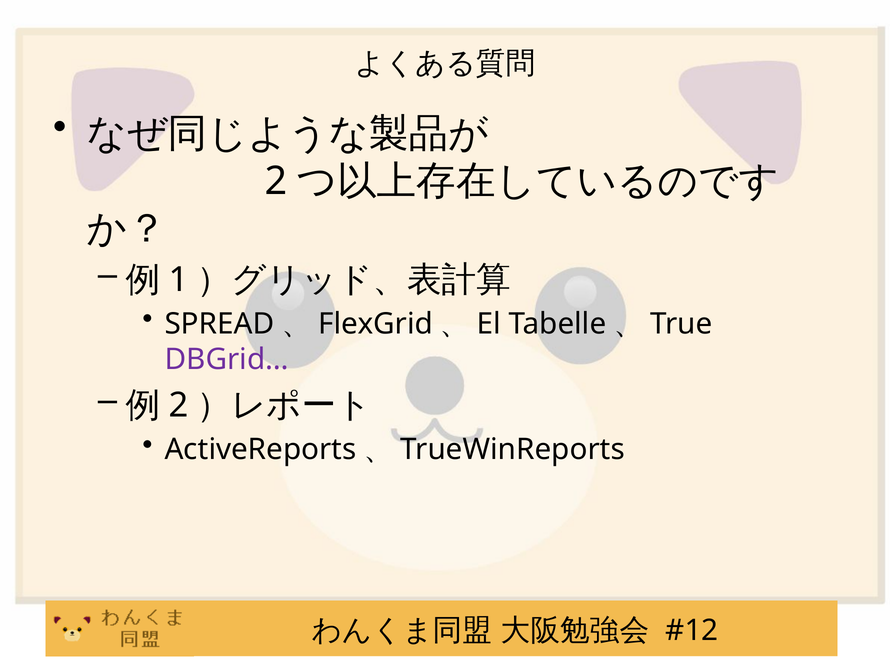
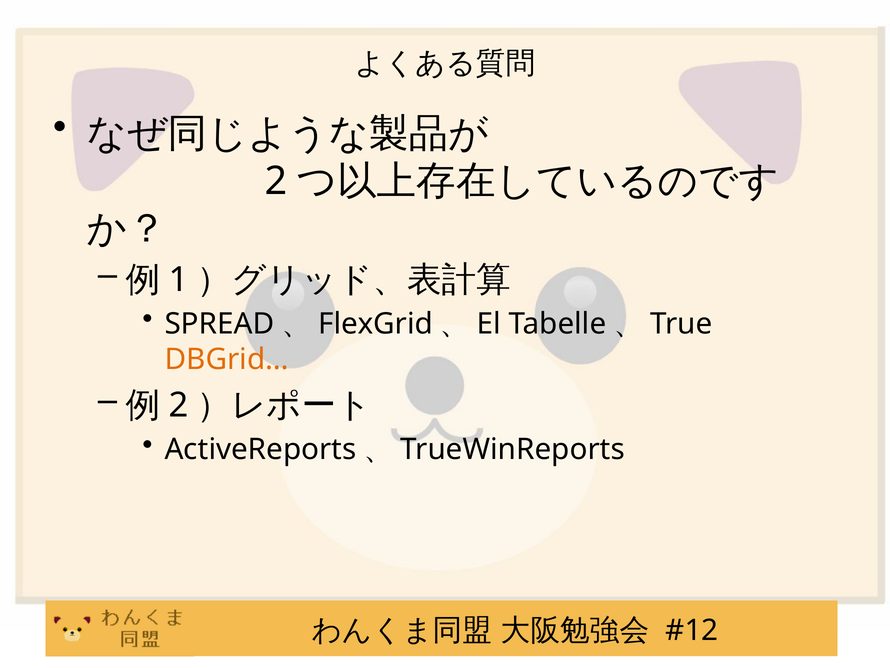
DBGrid… colour: purple -> orange
